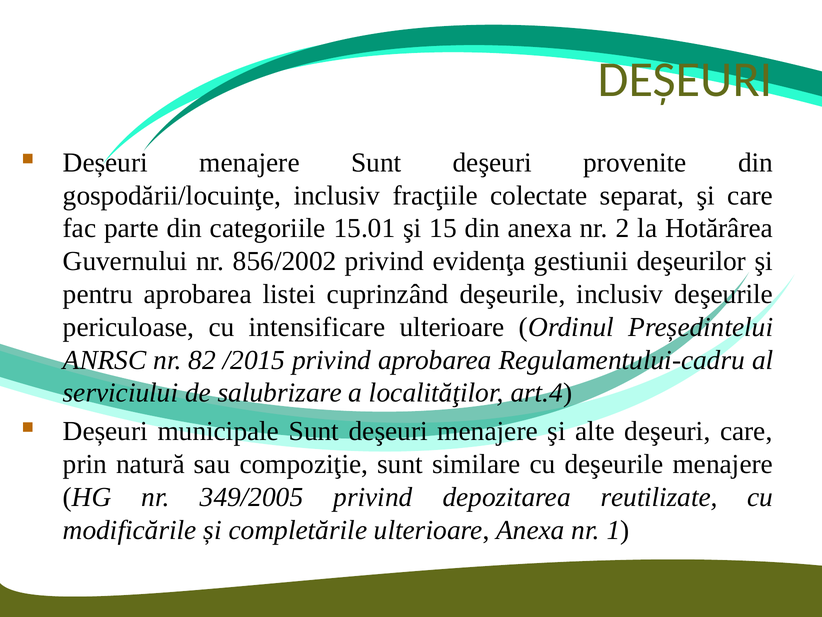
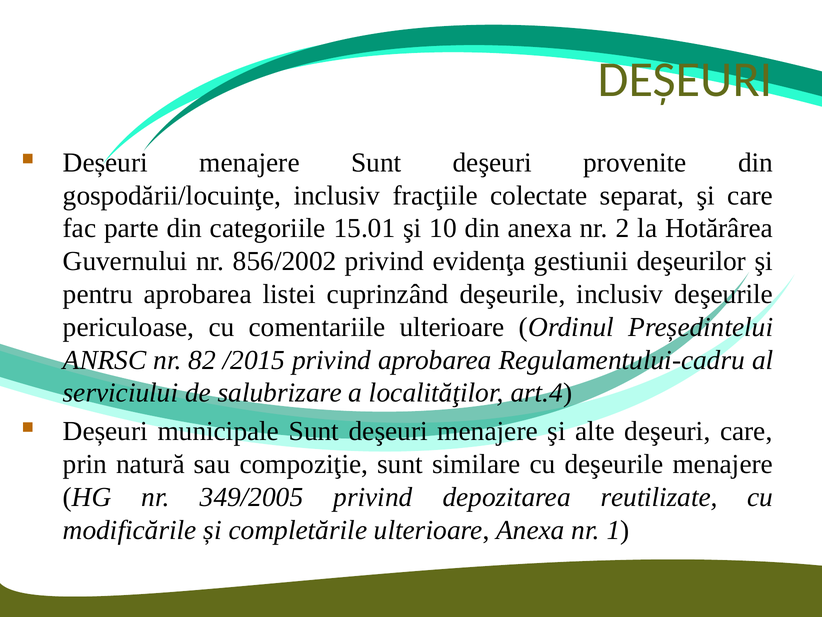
15: 15 -> 10
intensificare: intensificare -> comentariile
